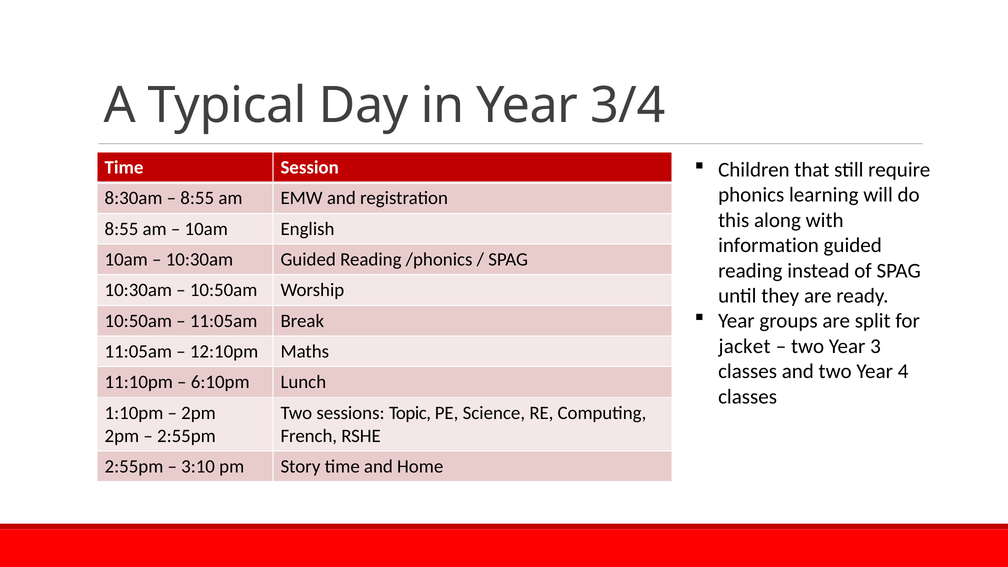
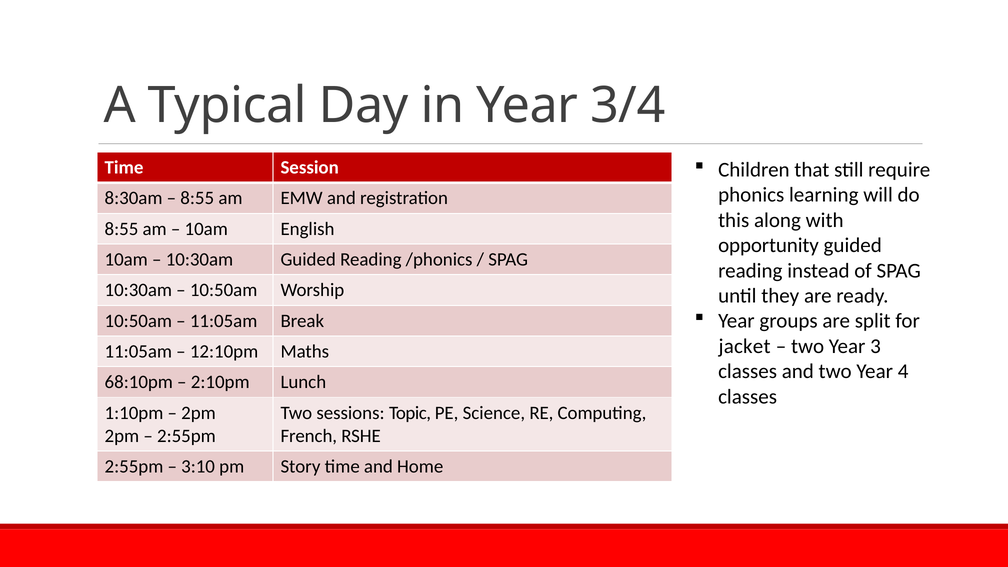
information: information -> opportunity
11:10pm: 11:10pm -> 68:10pm
6:10pm: 6:10pm -> 2:10pm
